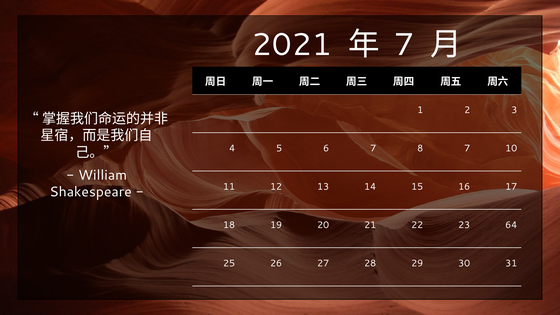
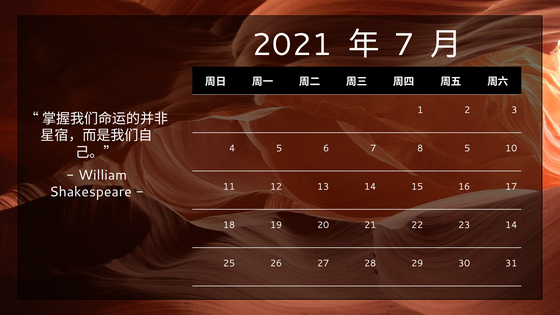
8 7: 7 -> 5
23 64: 64 -> 14
